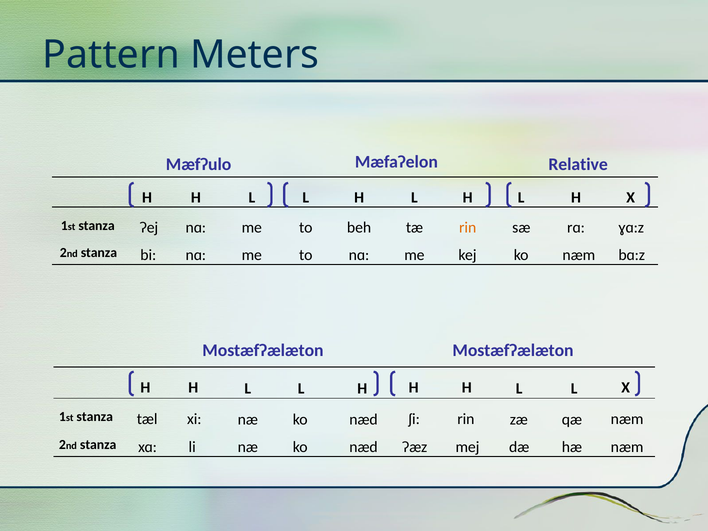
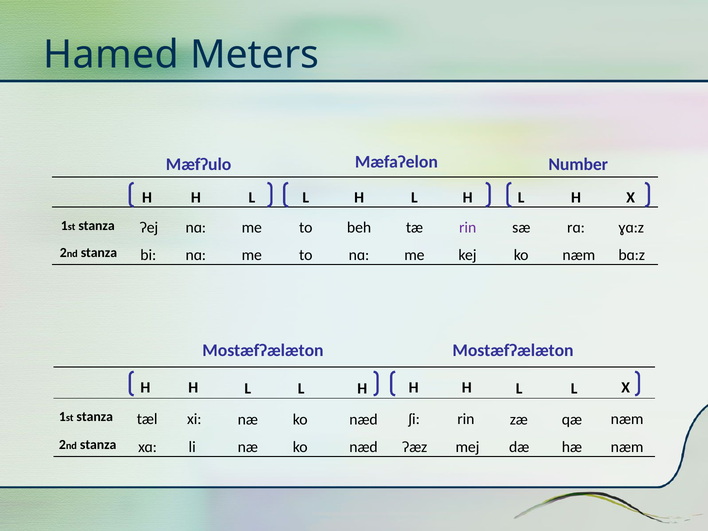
Pattern: Pattern -> Hamed
Relative: Relative -> Number
rin at (468, 228) colour: orange -> purple
